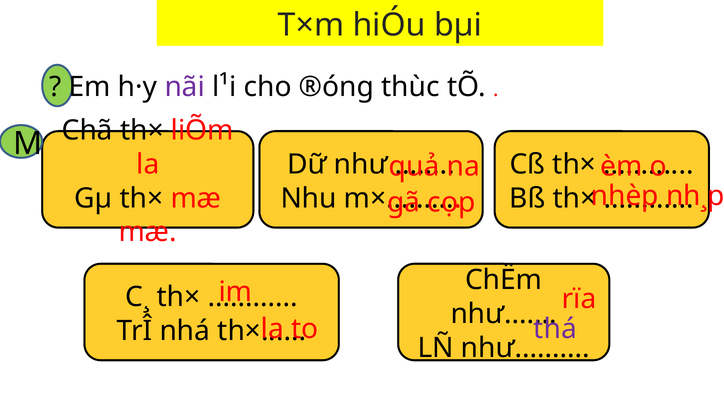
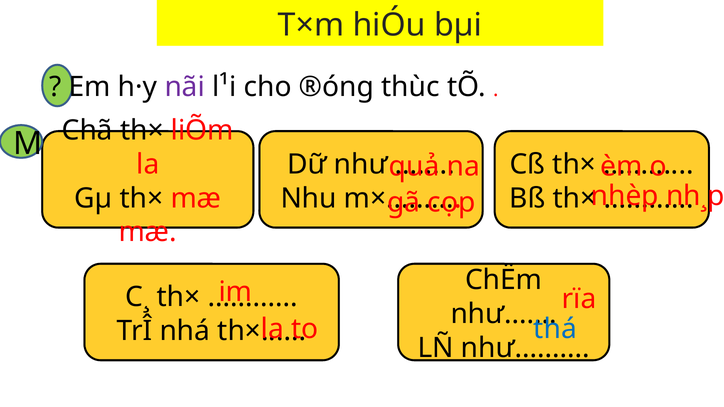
thá colour: purple -> blue
